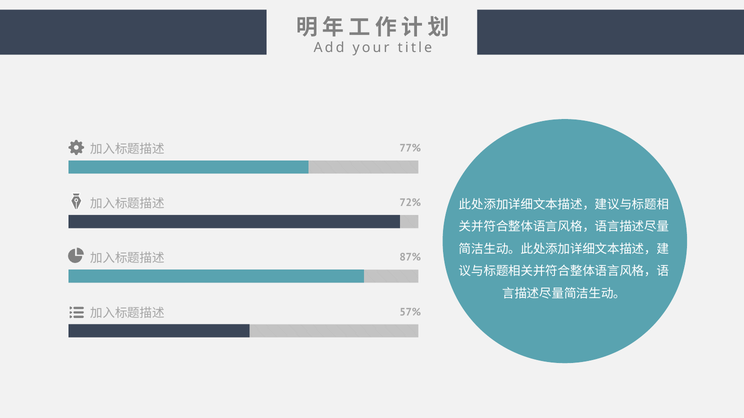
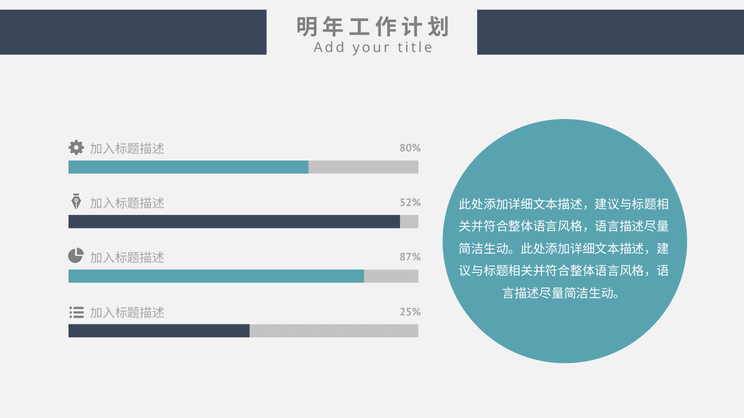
77%: 77% -> 80%
72%: 72% -> 52%
57%: 57% -> 25%
